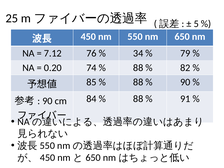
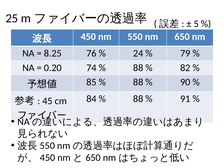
7.12: 7.12 -> 8.25
34: 34 -> 24
90 at (47, 101): 90 -> 45
